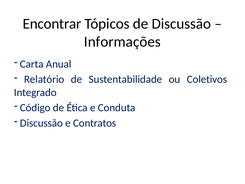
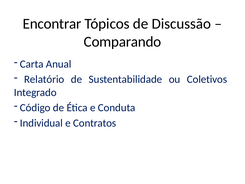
Informações: Informações -> Comparando
Discussão at (41, 123): Discussão -> Individual
